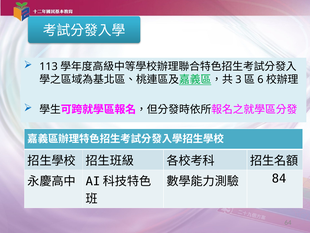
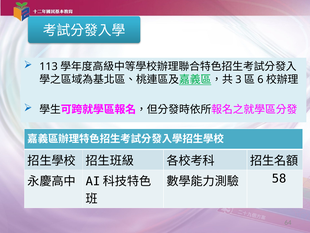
84: 84 -> 58
